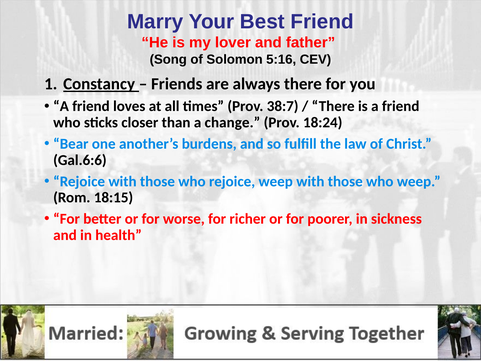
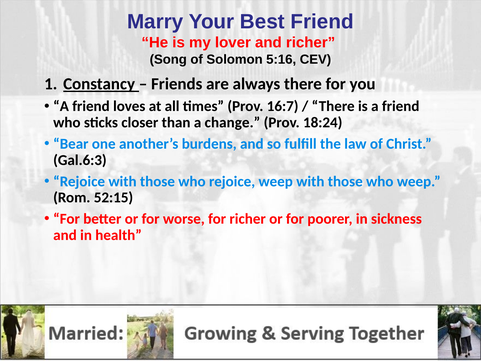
and father: father -> richer
38:7: 38:7 -> 16:7
Gal.6:6: Gal.6:6 -> Gal.6:3
18:15: 18:15 -> 52:15
